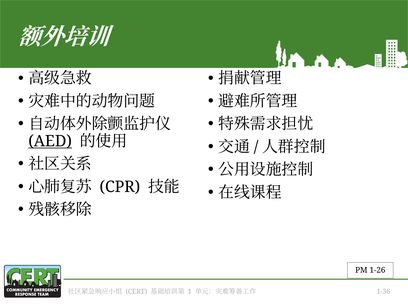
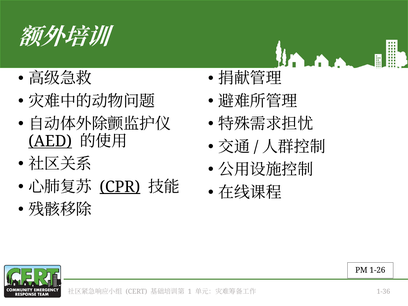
CPR underline: none -> present
